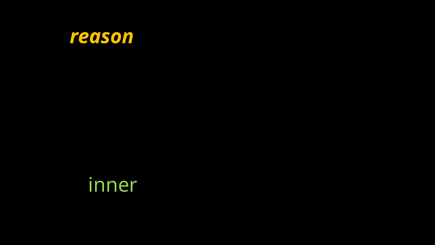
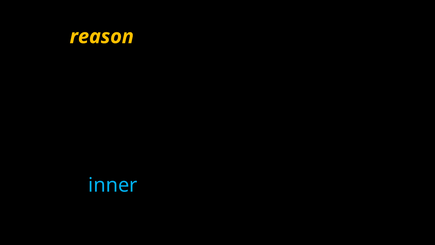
inner colour: light green -> light blue
